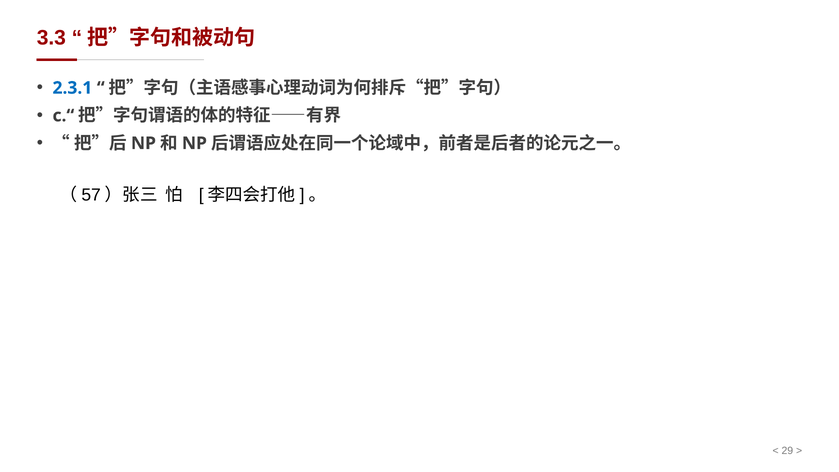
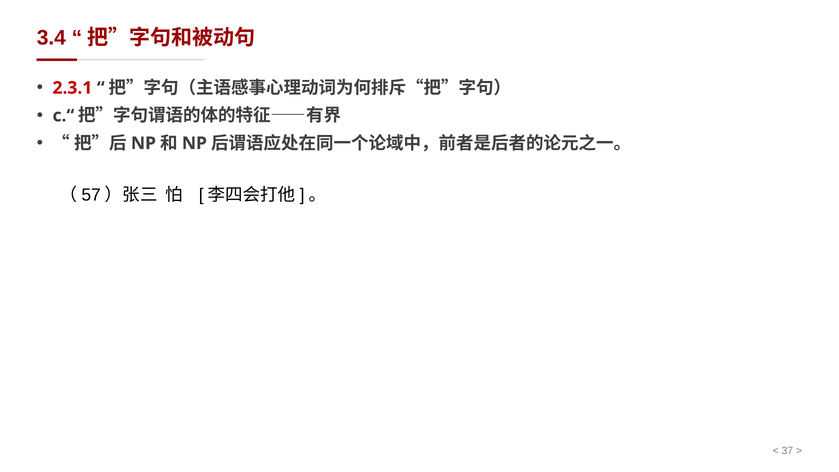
3.3: 3.3 -> 3.4
2.3.1 colour: blue -> red
29: 29 -> 37
